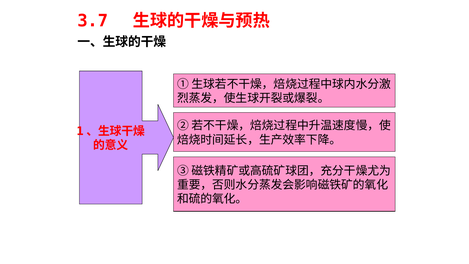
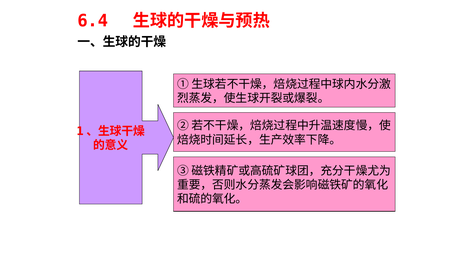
3.7: 3.7 -> 6.4
